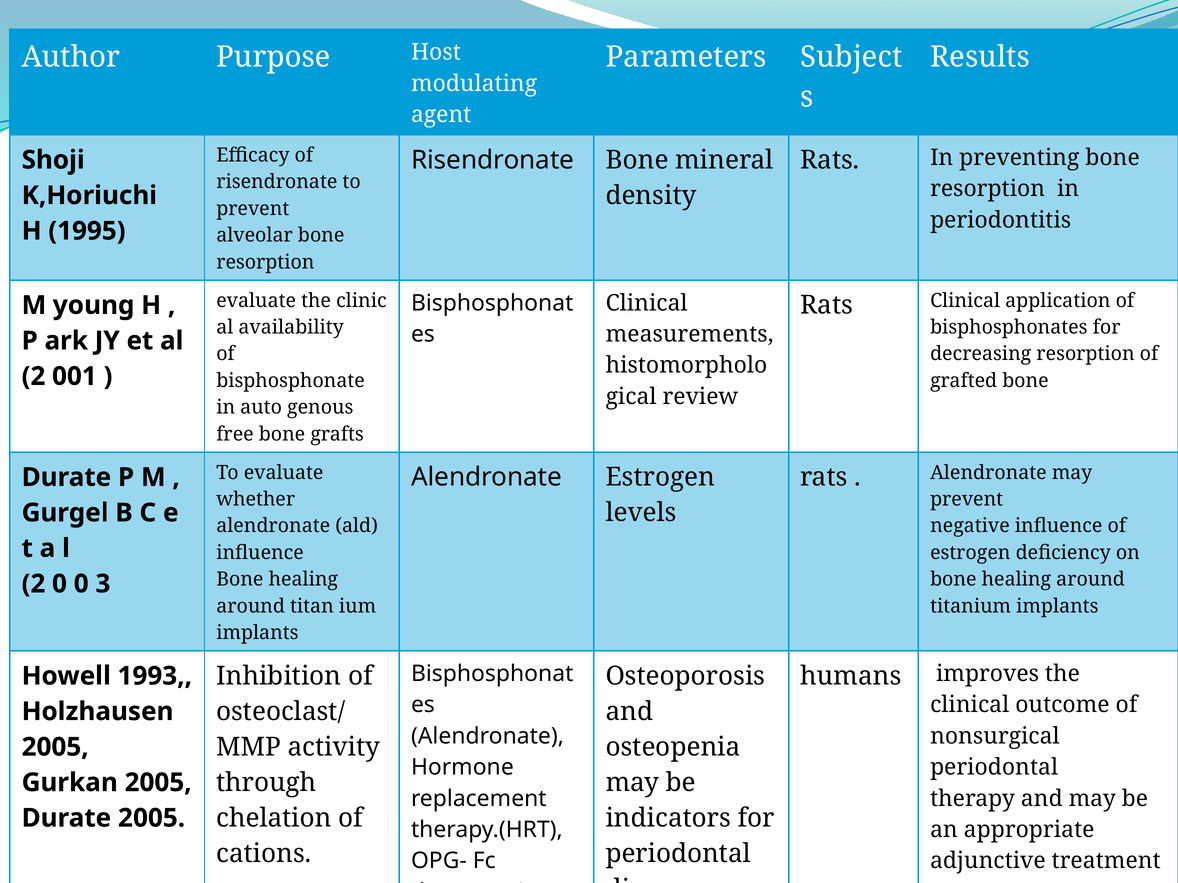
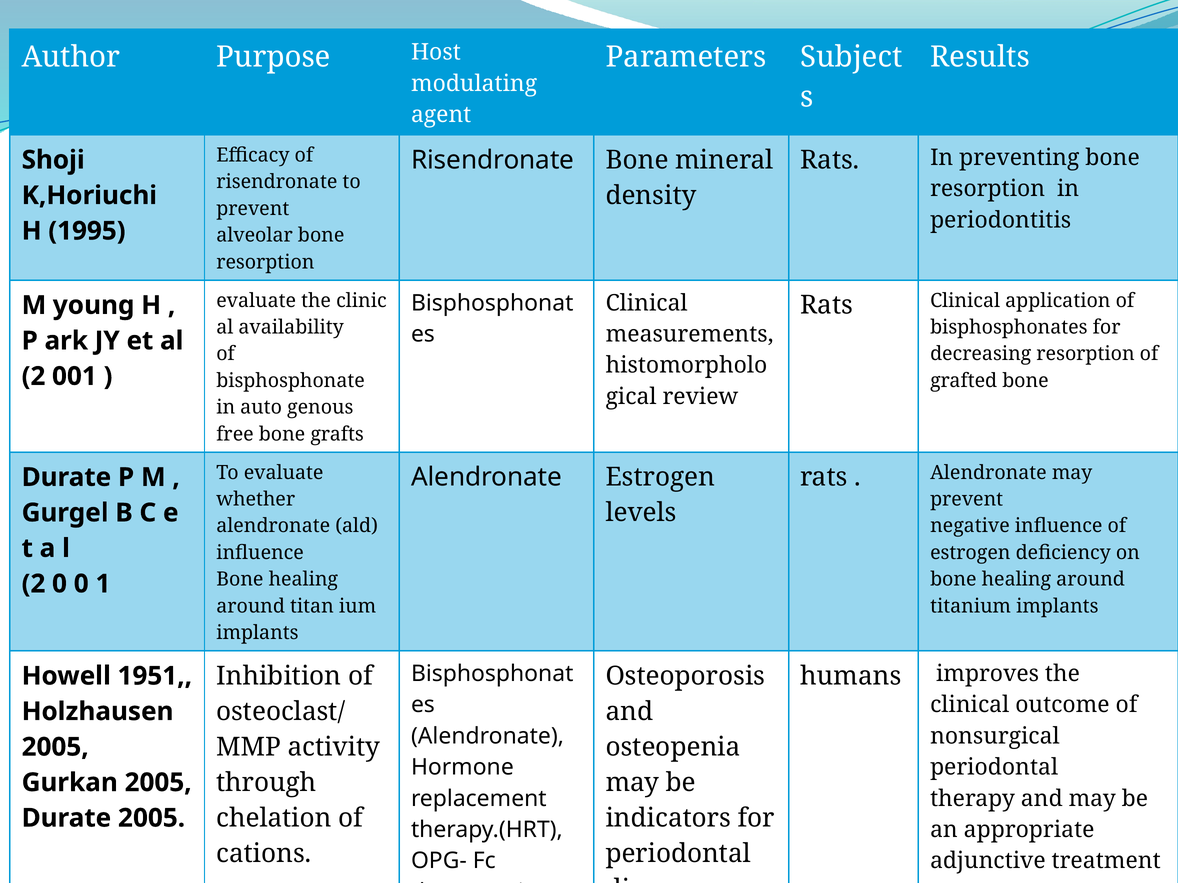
3: 3 -> 1
1993: 1993 -> 1951
